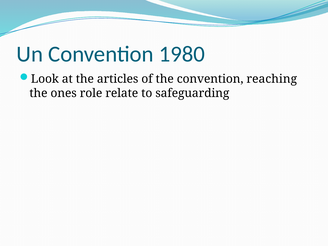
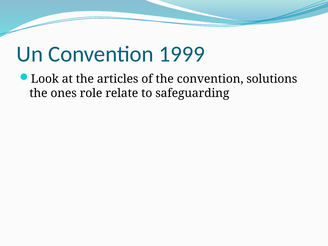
1980: 1980 -> 1999
reaching: reaching -> solutions
